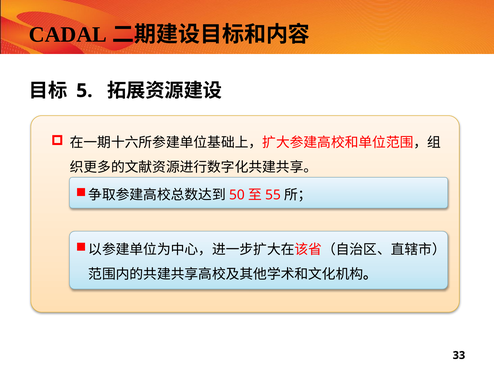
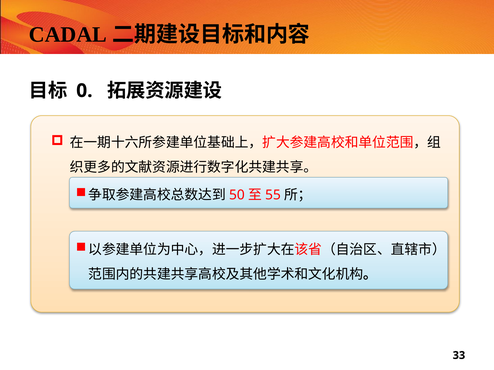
5: 5 -> 0
